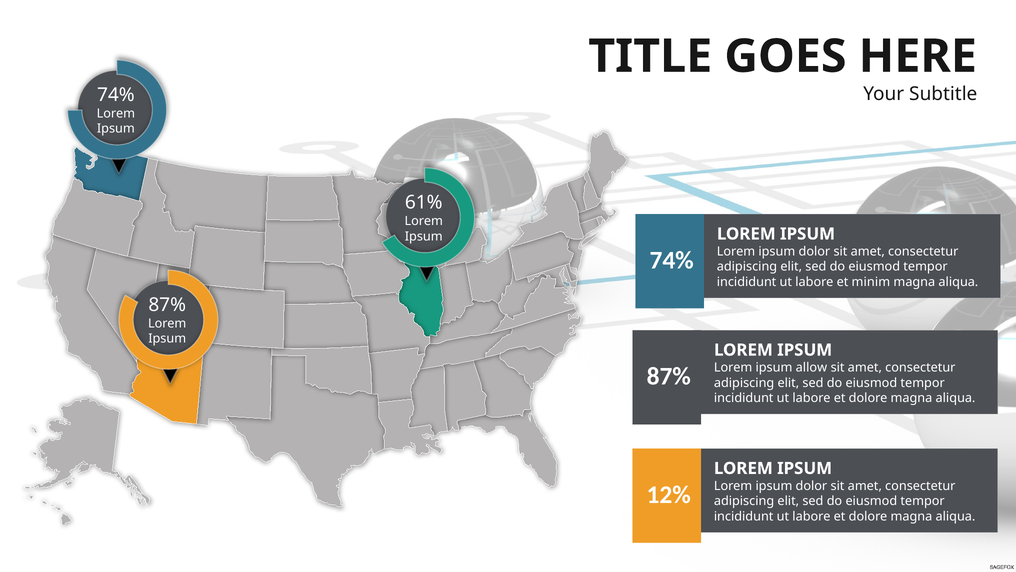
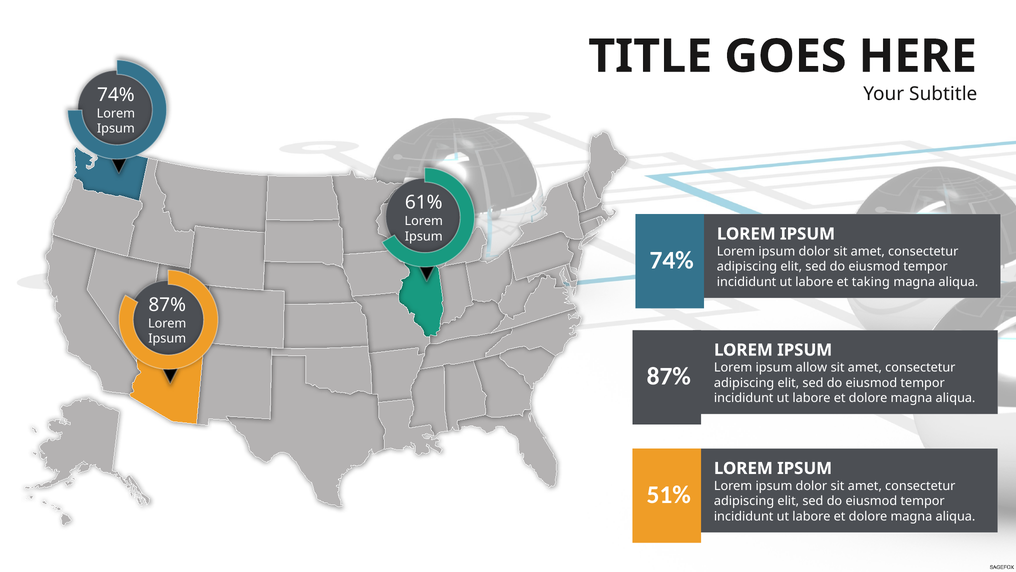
minim: minim -> taking
12%: 12% -> 51%
